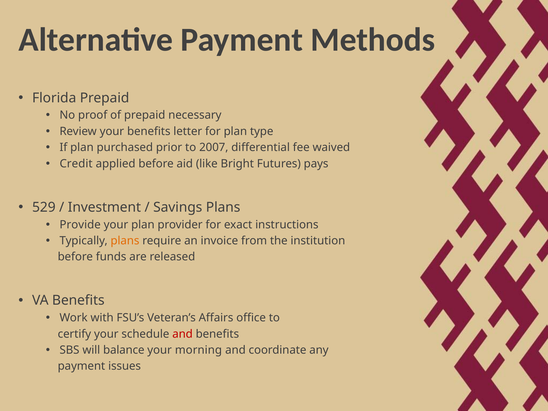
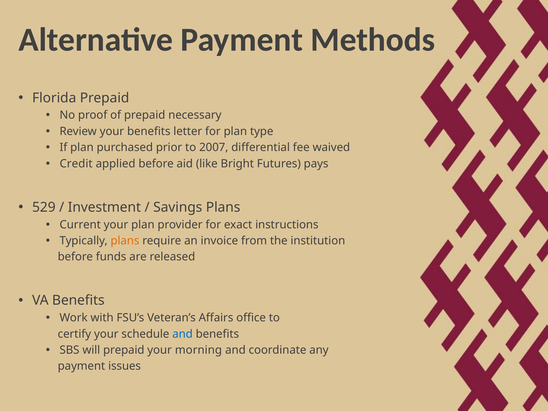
Provide: Provide -> Current
and at (183, 334) colour: red -> blue
will balance: balance -> prepaid
